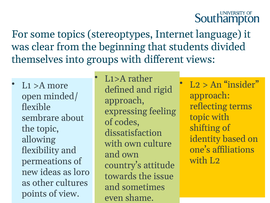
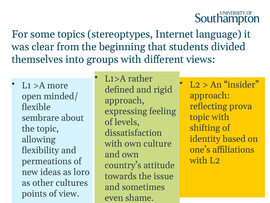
terms: terms -> prova
codes: codes -> levels
